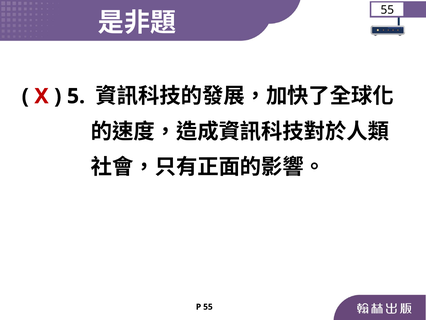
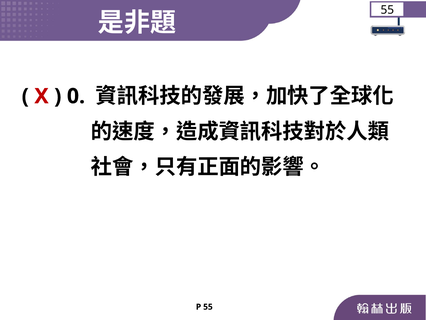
5: 5 -> 0
